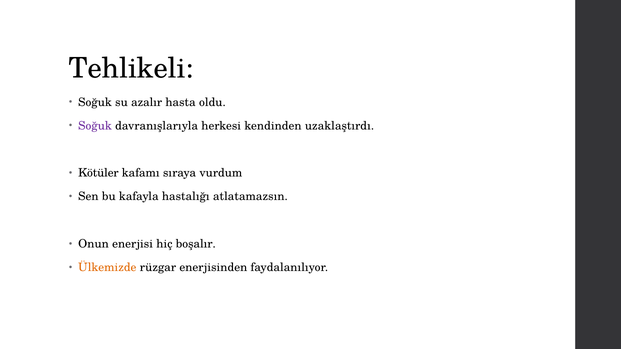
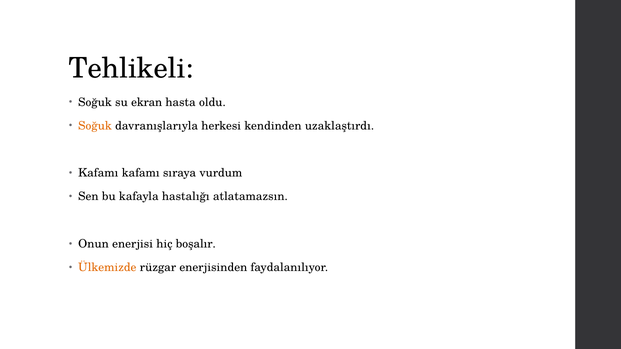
azalır: azalır -> ekran
Soğuk at (95, 126) colour: purple -> orange
Kötüler at (98, 173): Kötüler -> Kafamı
